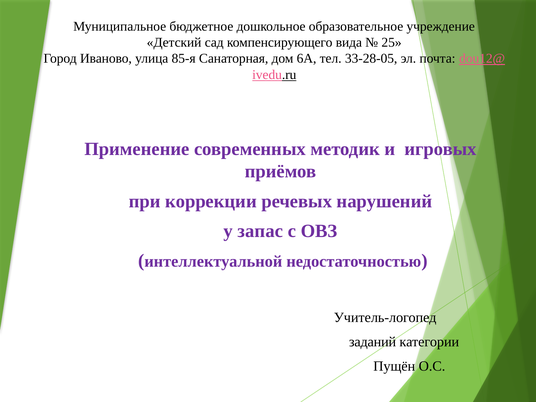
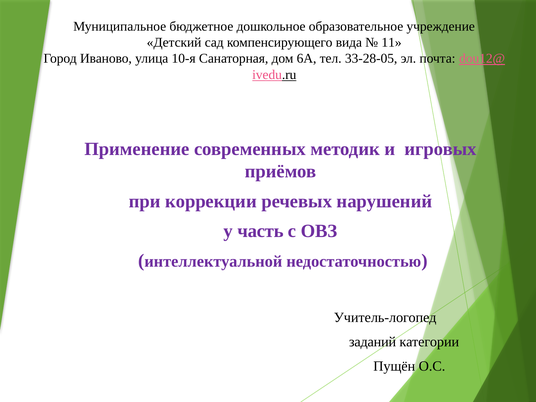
25: 25 -> 11
85-я: 85-я -> 10-я
запас: запас -> часть
